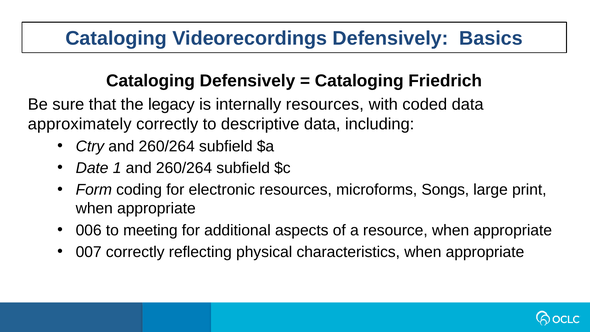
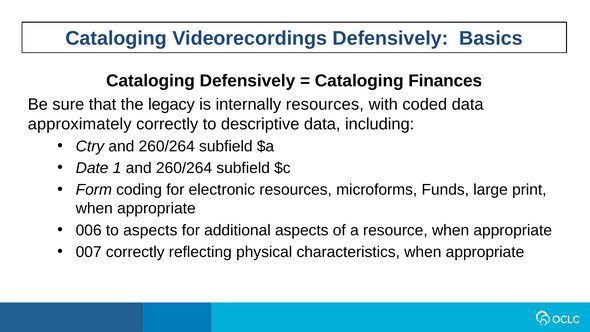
Friedrich: Friedrich -> Finances
Songs: Songs -> Funds
to meeting: meeting -> aspects
